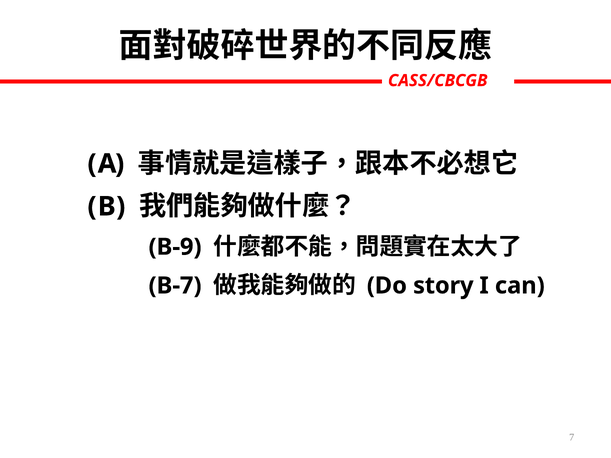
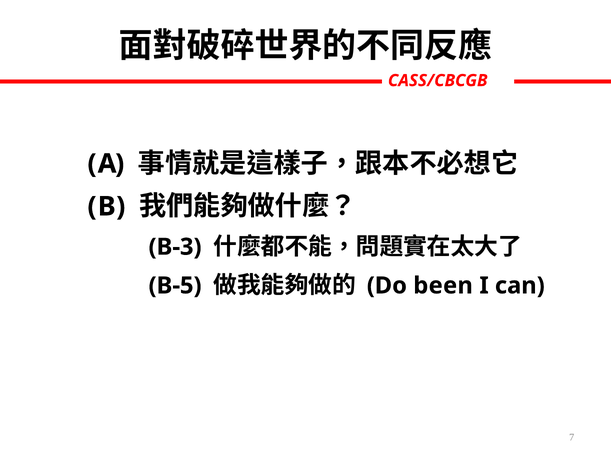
B-9: B-9 -> B-3
B-7: B-7 -> B-5
story: story -> been
